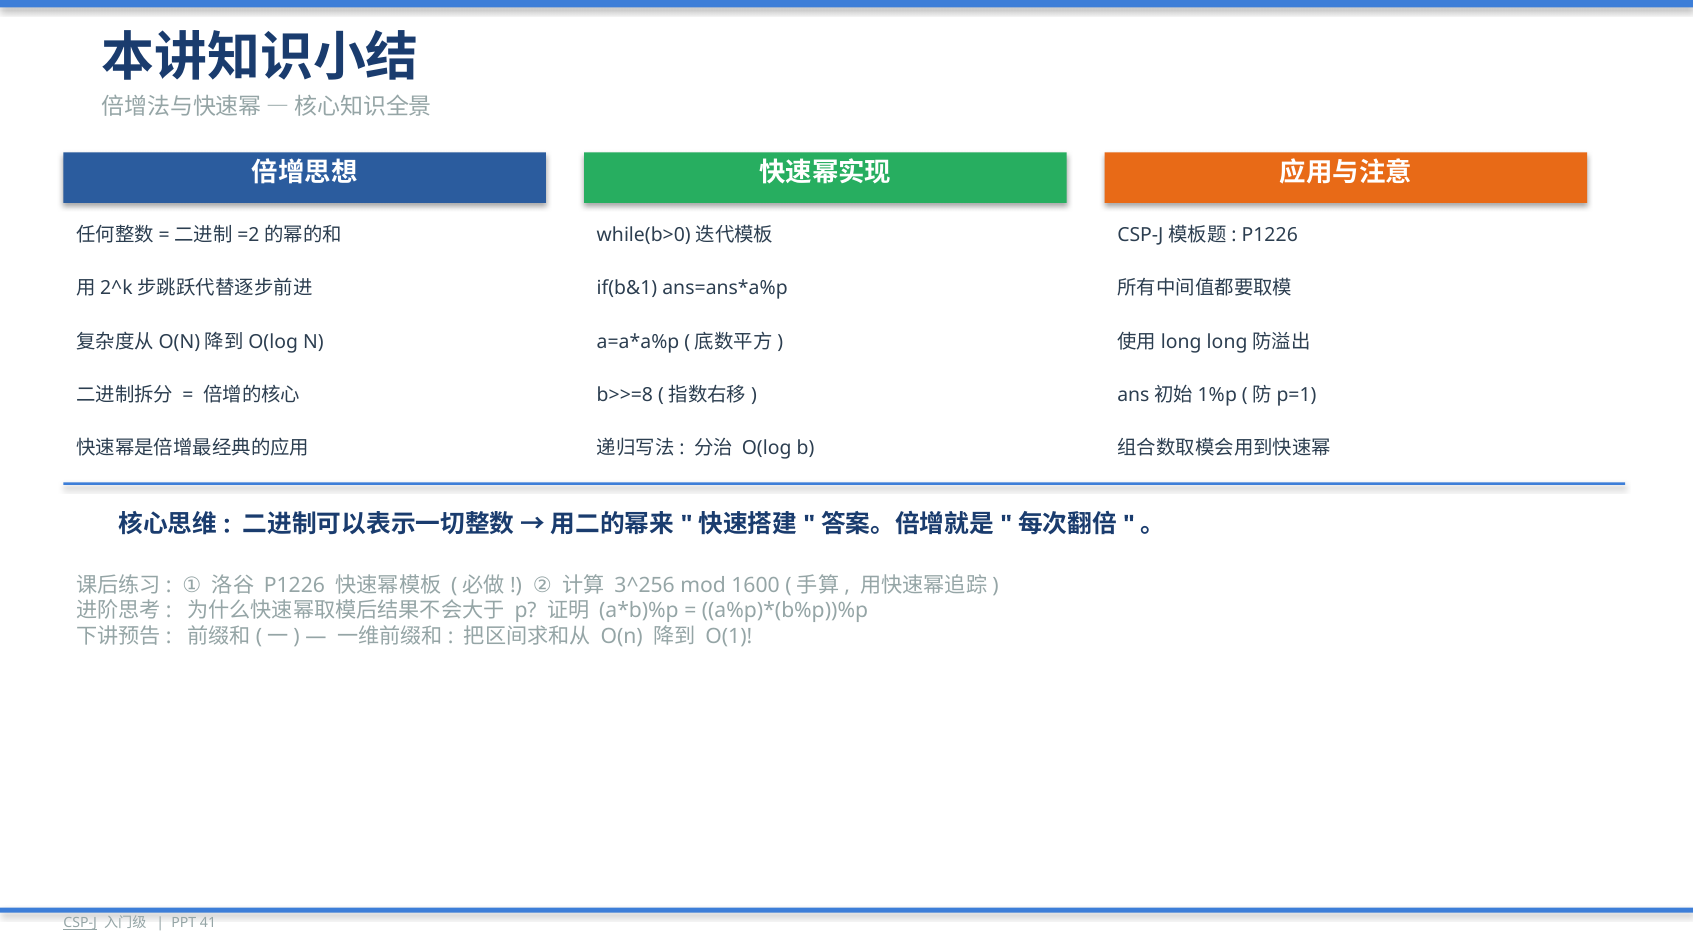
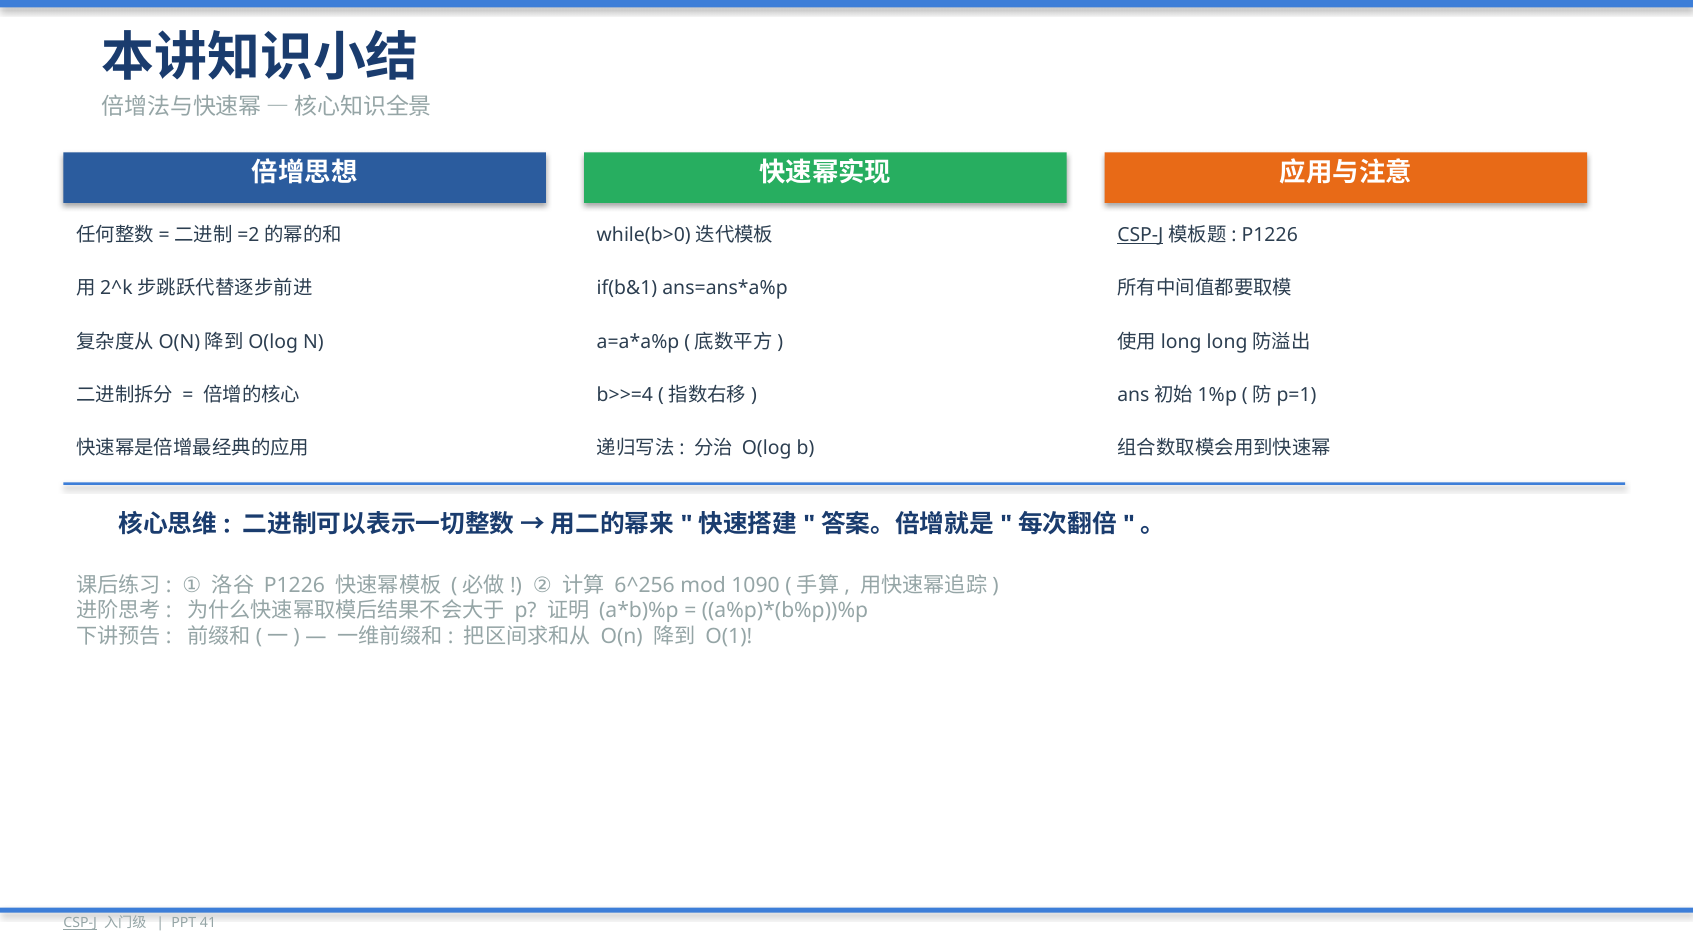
CSP-J at (1140, 235) underline: none -> present
b>>=8: b>>=8 -> b>>=4
3^256: 3^256 -> 6^256
1600: 1600 -> 1090
